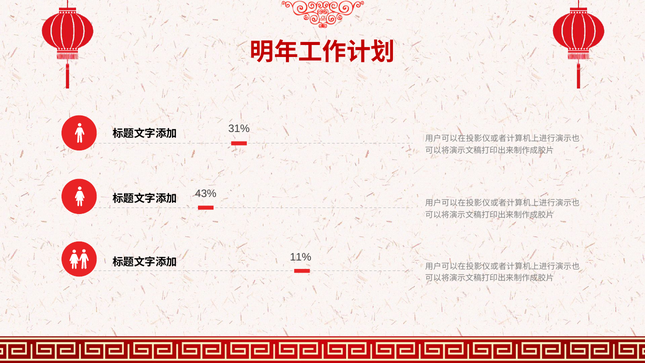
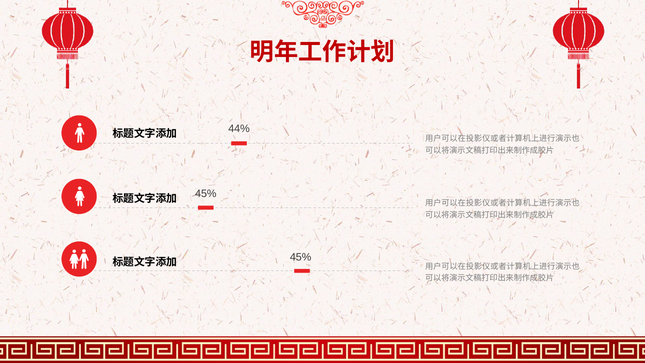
31%: 31% -> 44%
43% at (206, 194): 43% -> 45%
11% at (301, 257): 11% -> 45%
